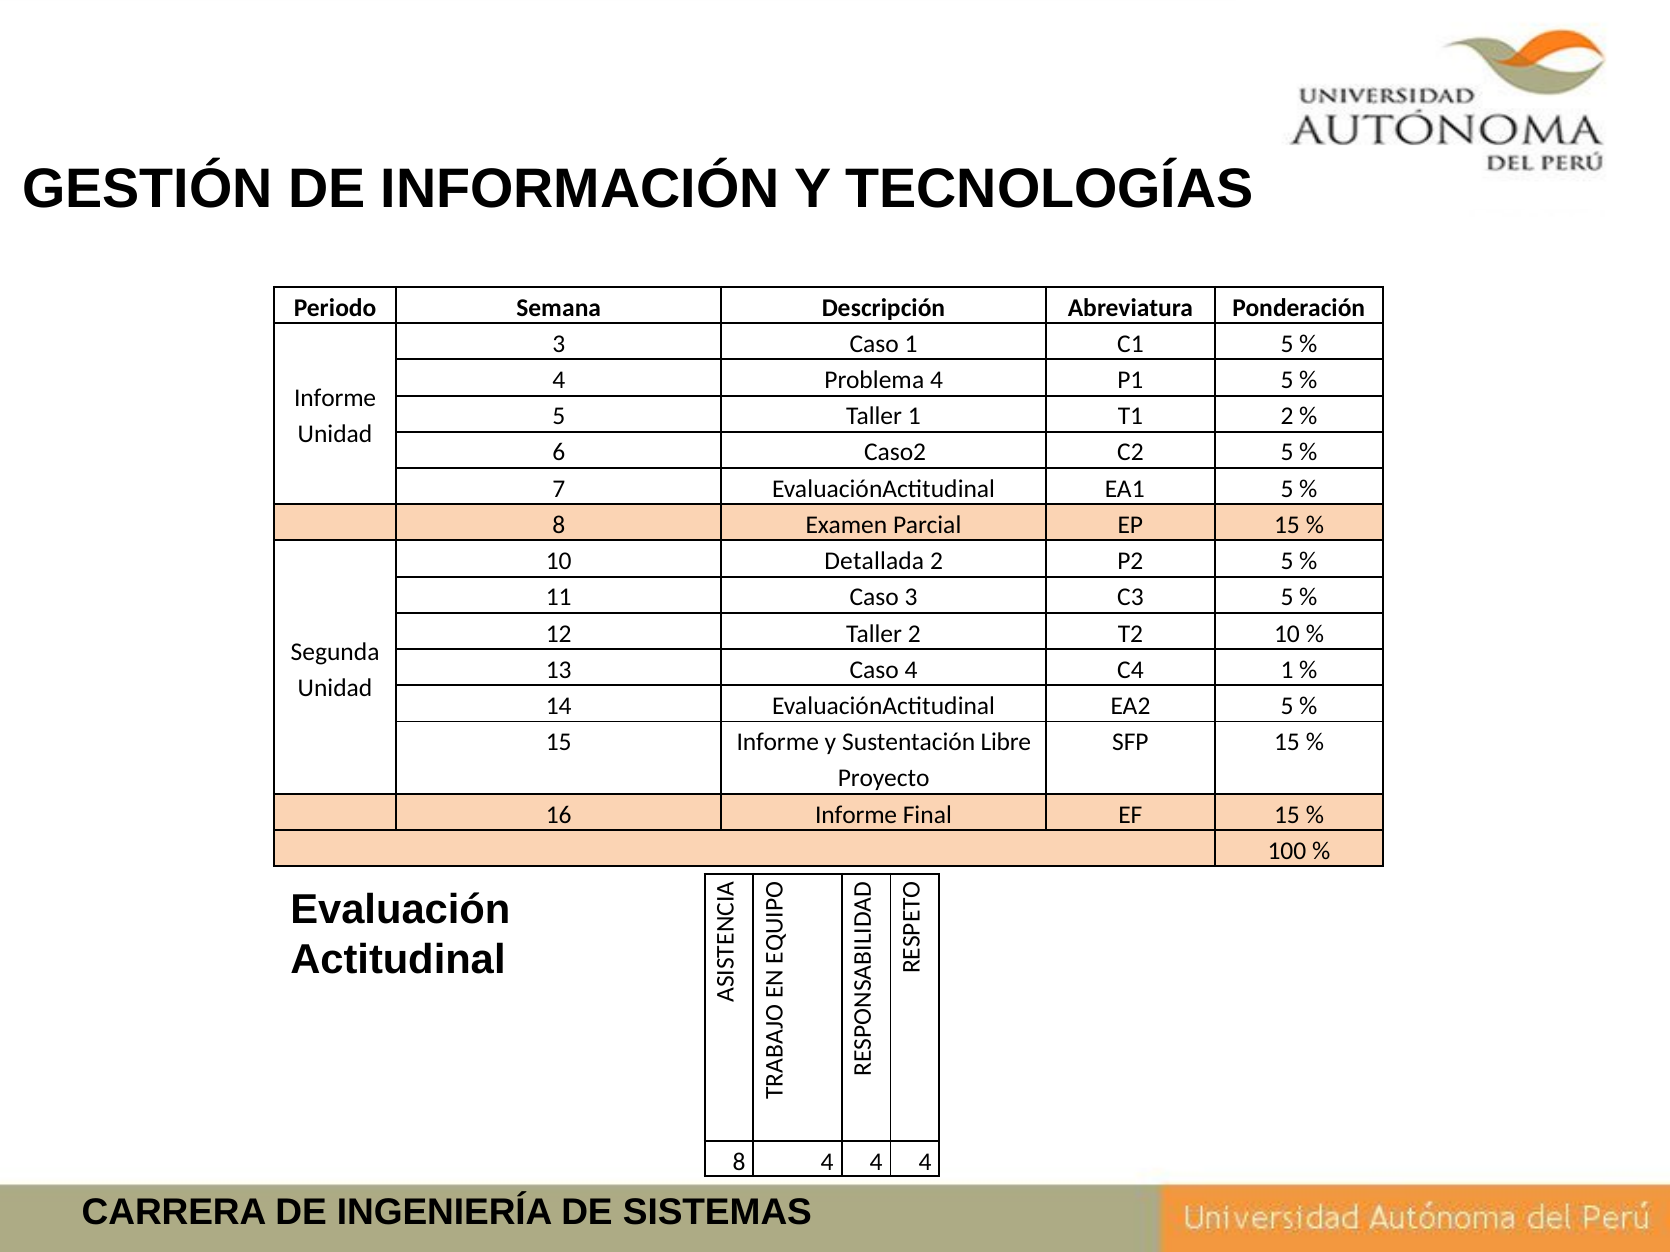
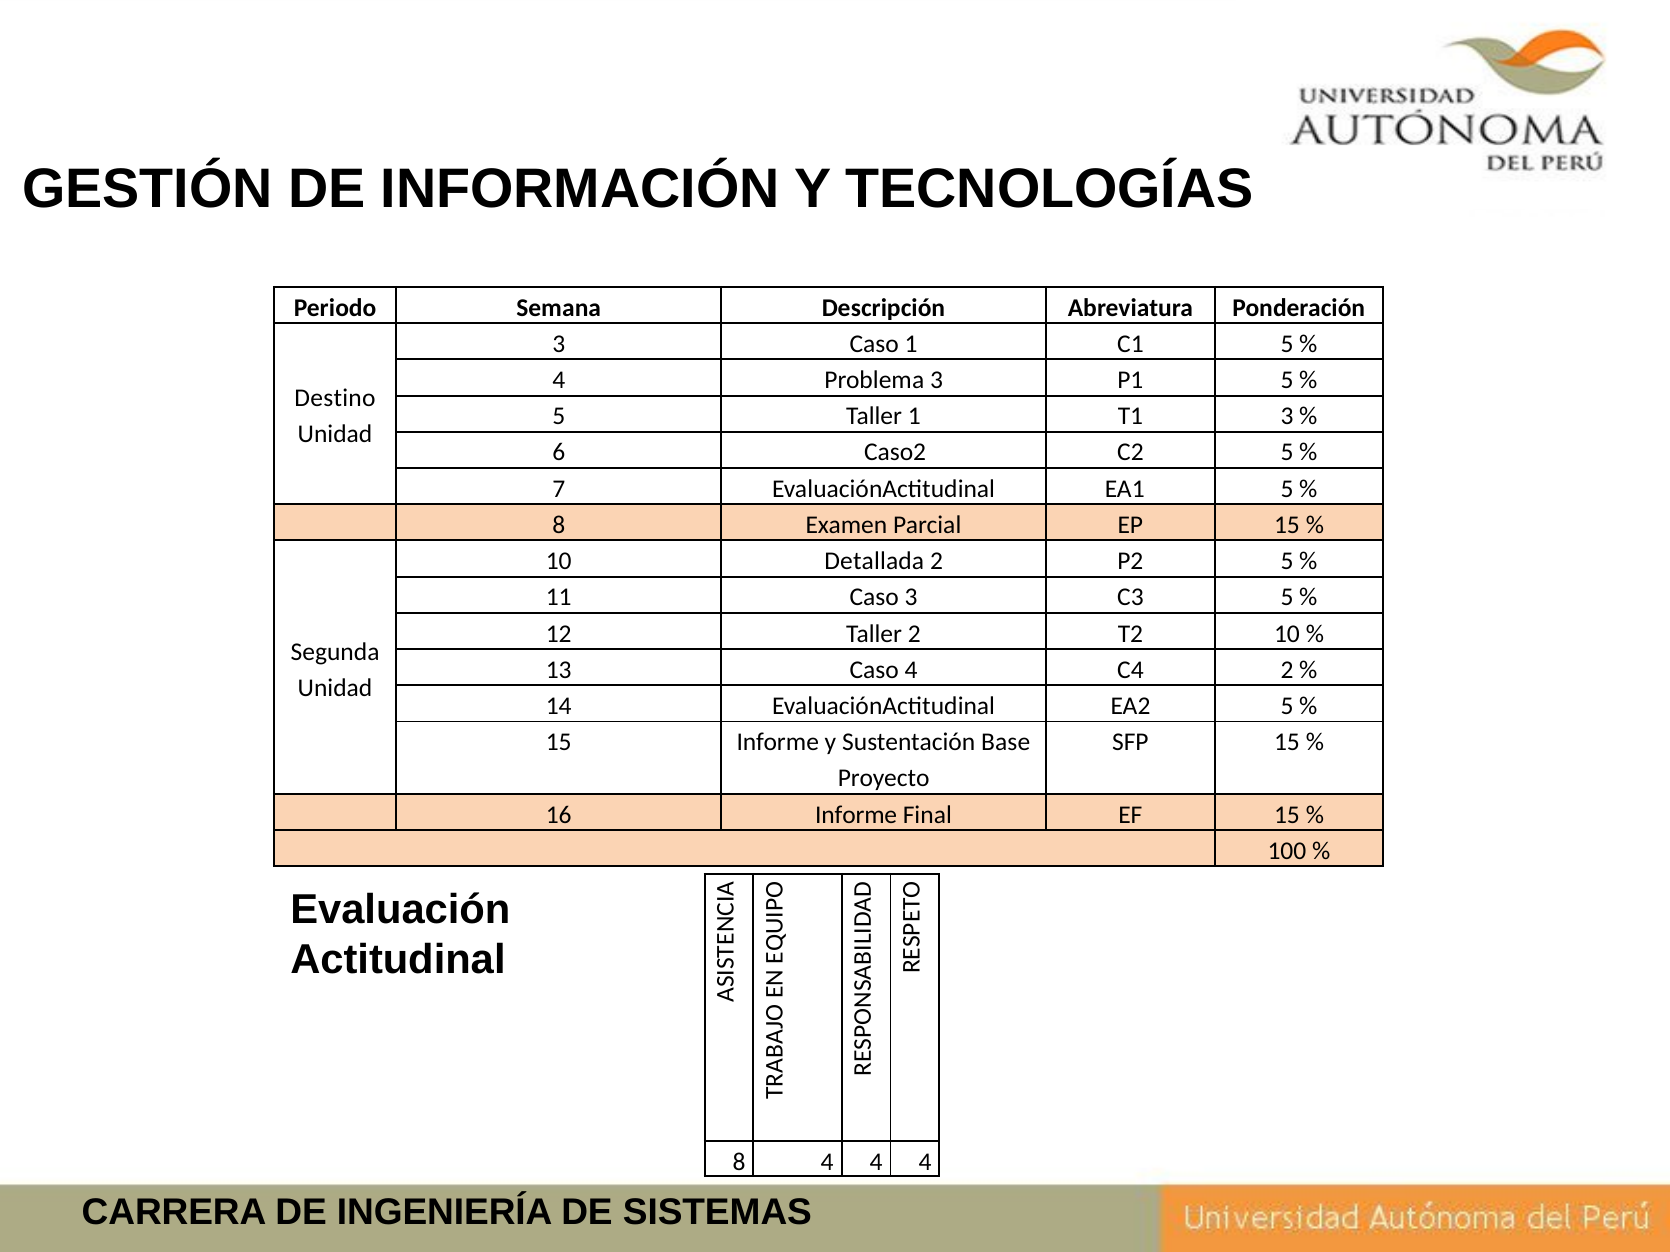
Problema 4: 4 -> 3
Informe at (335, 398): Informe -> Destino
T1 2: 2 -> 3
C4 1: 1 -> 2
Libre: Libre -> Base
